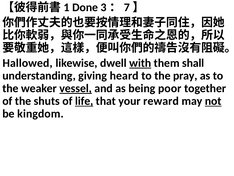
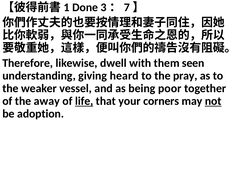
Hallowed: Hallowed -> Therefore
with underline: present -> none
shall: shall -> seen
vessel underline: present -> none
shuts: shuts -> away
reward: reward -> corners
kingdom: kingdom -> adoption
